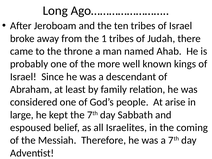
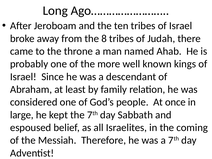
1: 1 -> 8
arise: arise -> once
